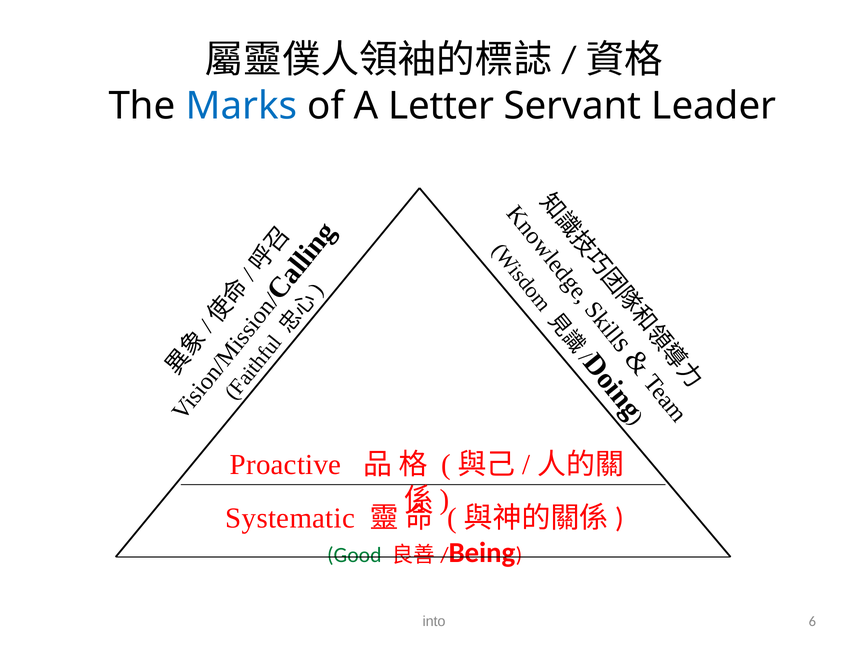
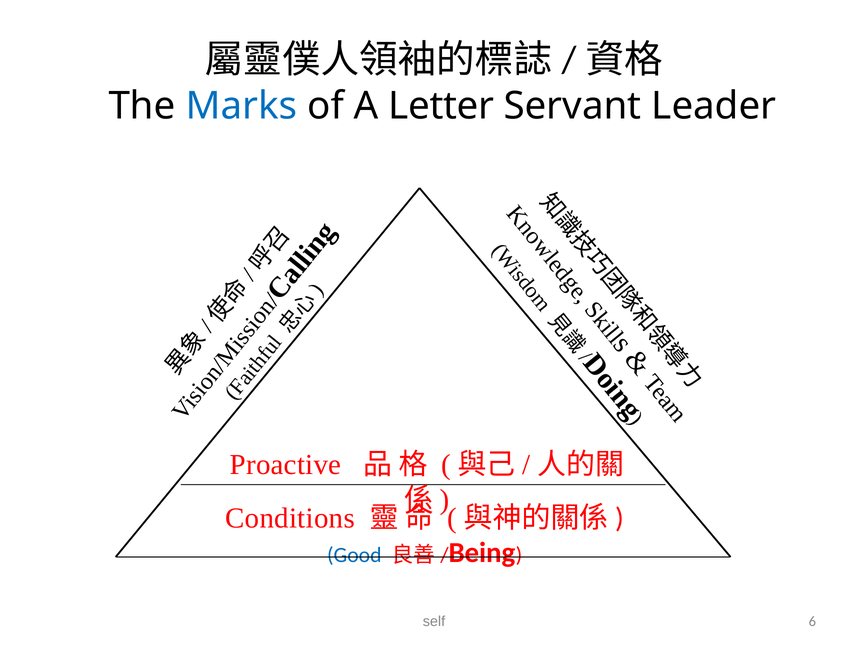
Systematic: Systematic -> Conditions
Good colour: green -> blue
into: into -> self
